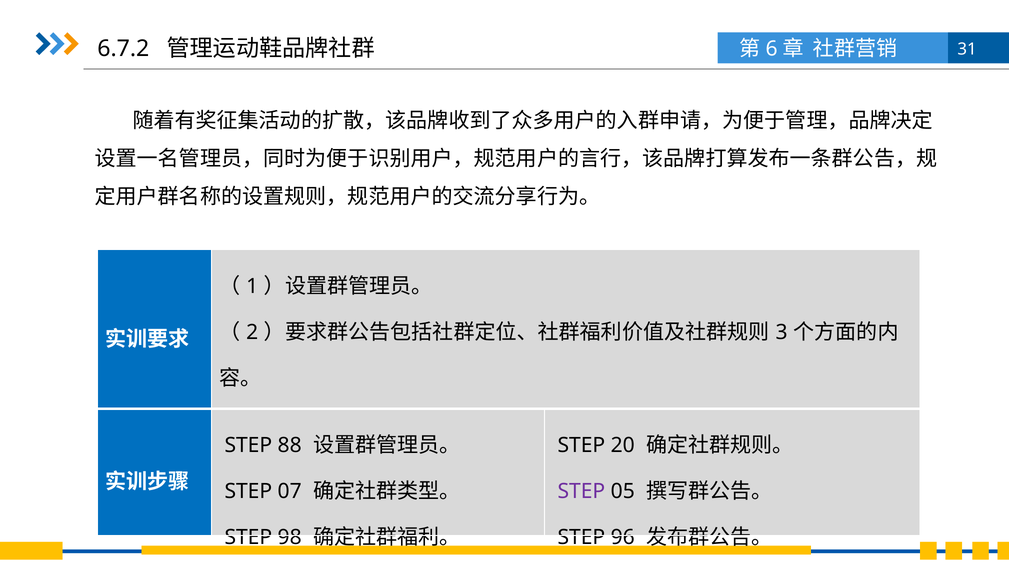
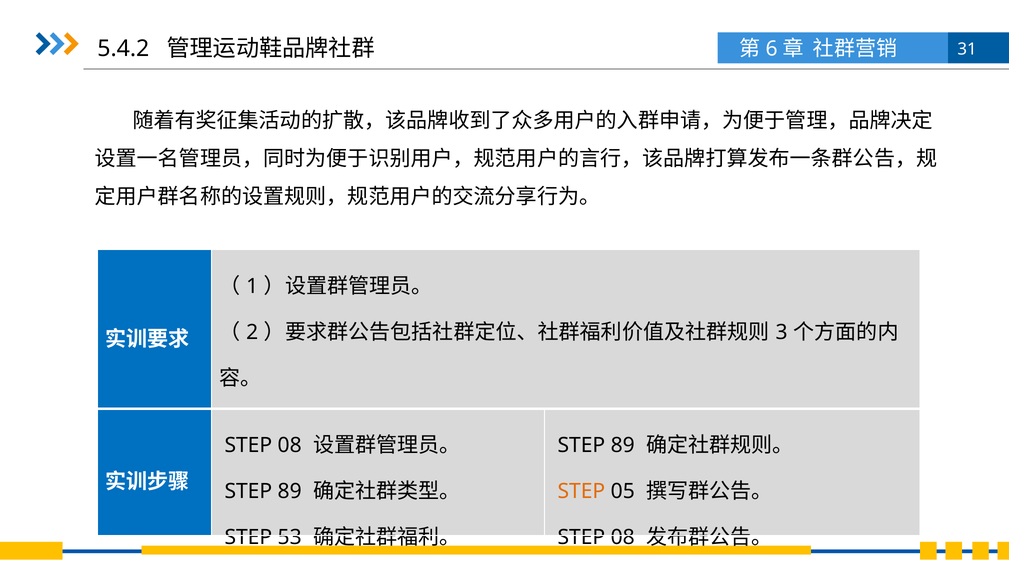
6.7.2: 6.7.2 -> 5.4.2
88 at (290, 445): 88 -> 08
20 at (623, 445): 20 -> 89
07 at (290, 491): 07 -> 89
STEP at (581, 491) colour: purple -> orange
98: 98 -> 53
96 at (623, 537): 96 -> 08
